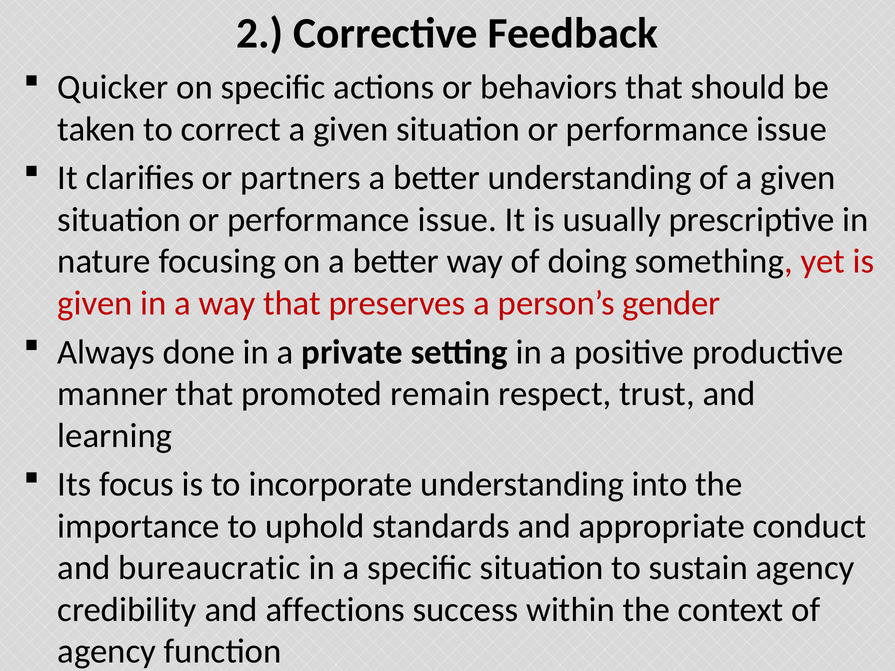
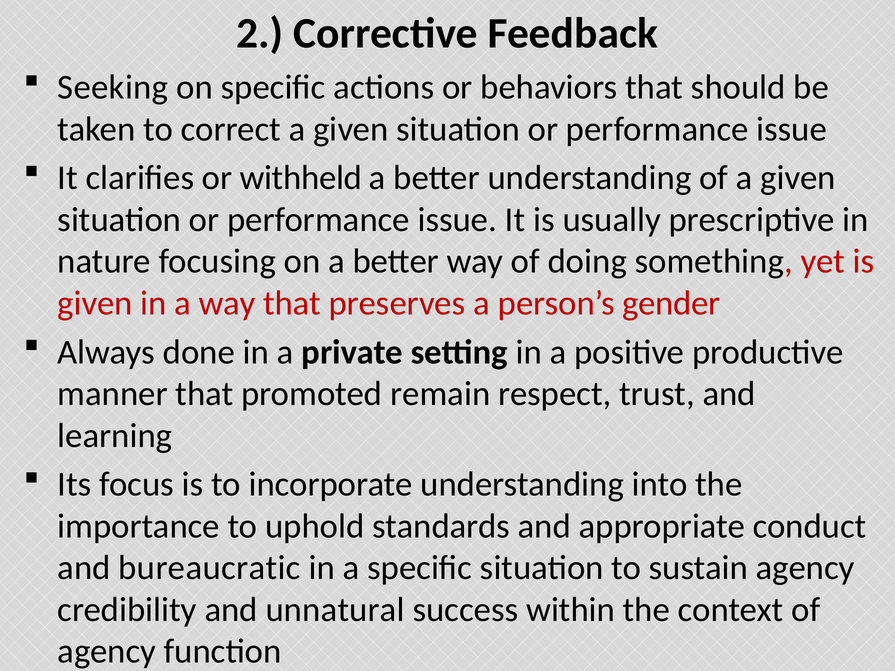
Quicker: Quicker -> Seeking
partners: partners -> withheld
affections: affections -> unnatural
